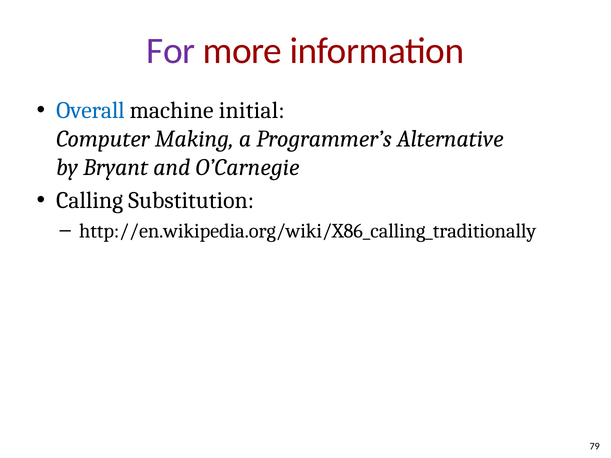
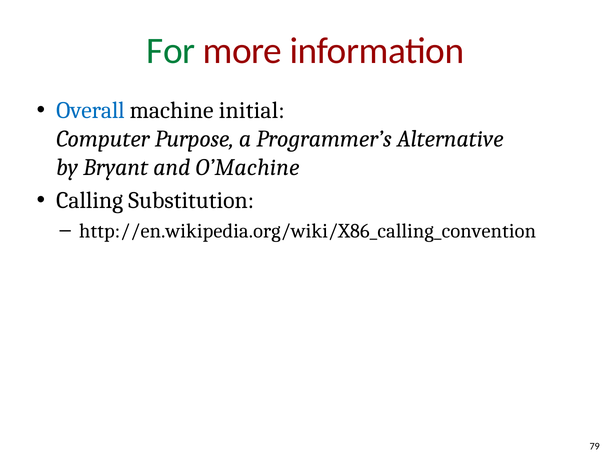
For colour: purple -> green
Making: Making -> Purpose
O’Carnegie: O’Carnegie -> O’Machine
http://en.wikipedia.org/wiki/X86_calling_traditionally: http://en.wikipedia.org/wiki/X86_calling_traditionally -> http://en.wikipedia.org/wiki/X86_calling_convention
